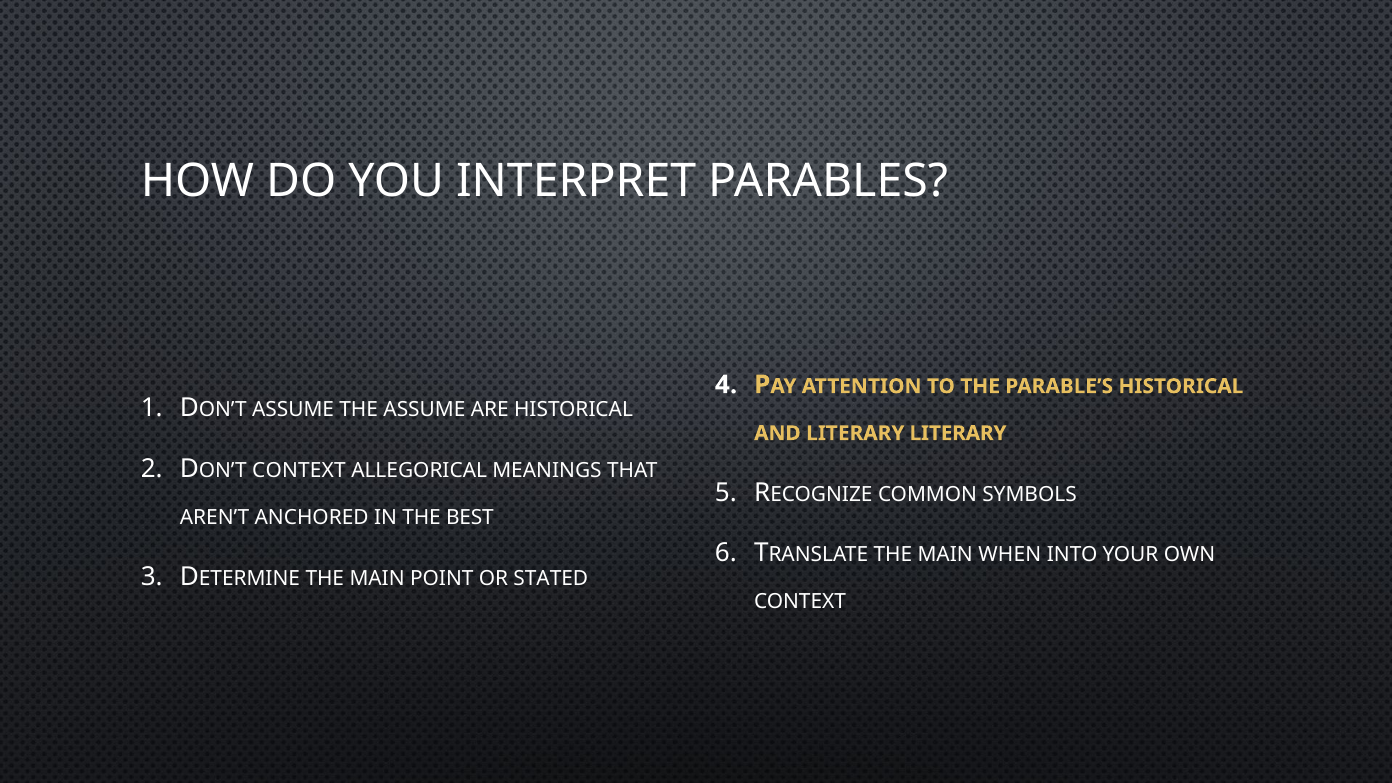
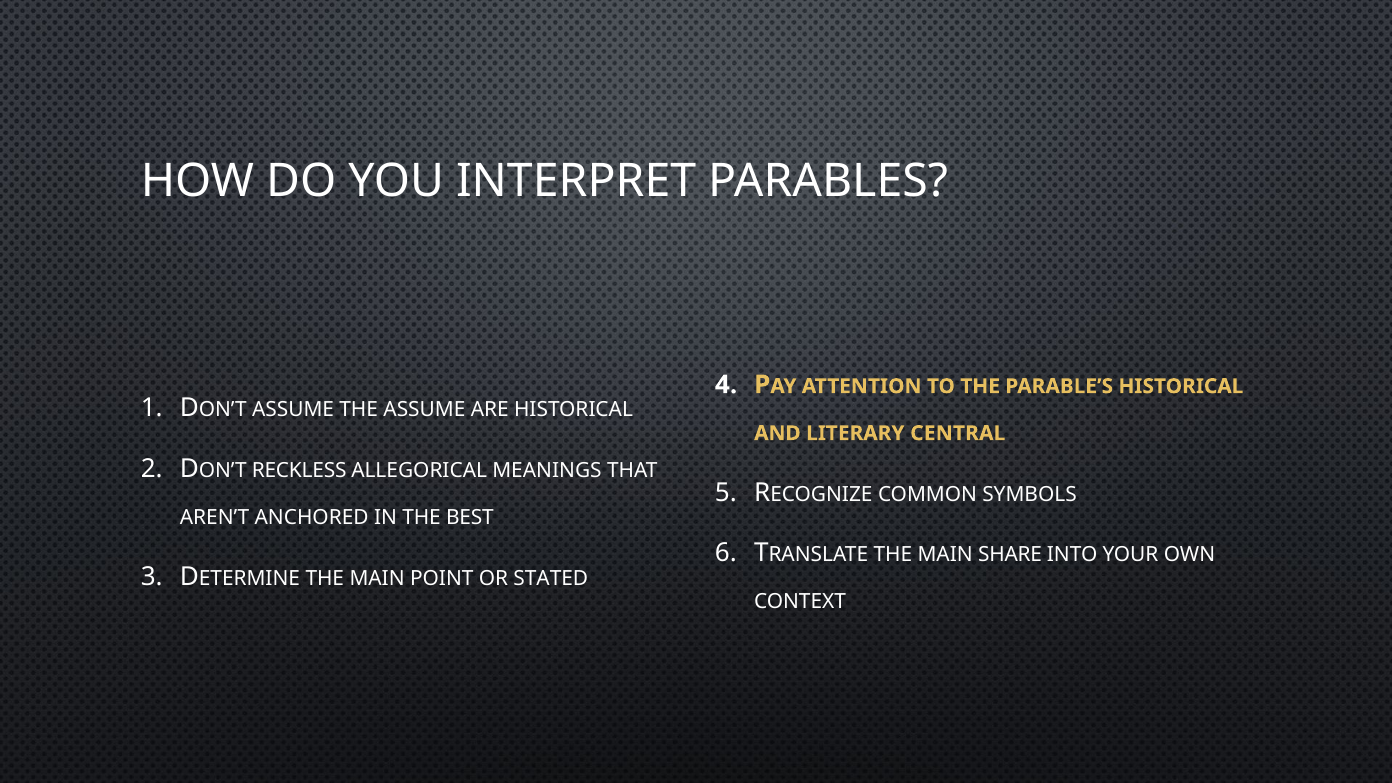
LITERARY LITERARY: LITERARY -> CENTRAL
CONTEXT at (299, 471): CONTEXT -> RECKLESS
WHEN: WHEN -> SHARE
